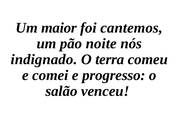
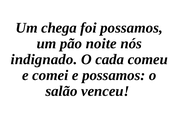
maior: maior -> chega
foi cantemos: cantemos -> possamos
terra: terra -> cada
e progresso: progresso -> possamos
